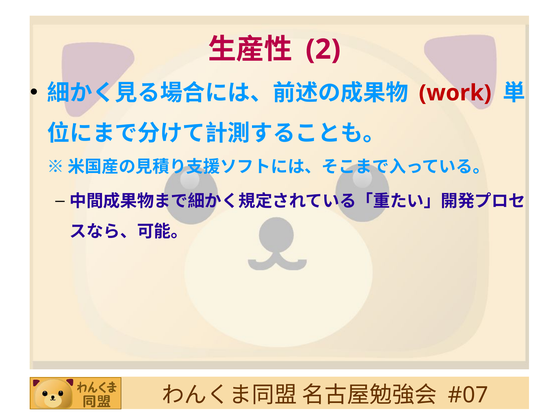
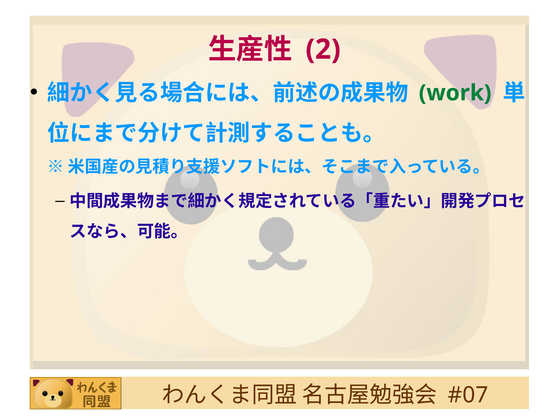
work colour: red -> green
